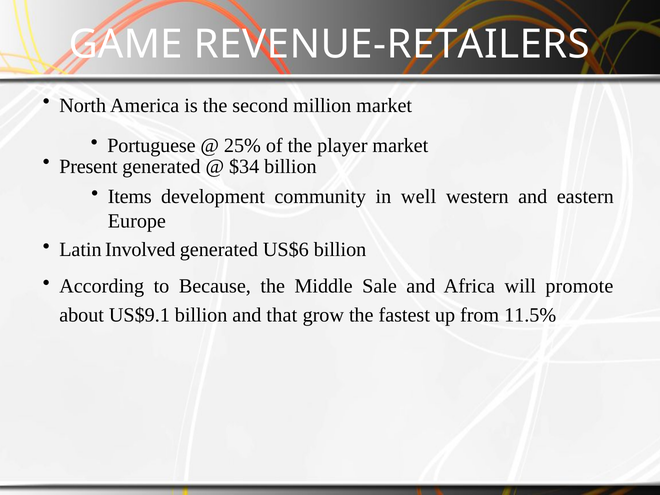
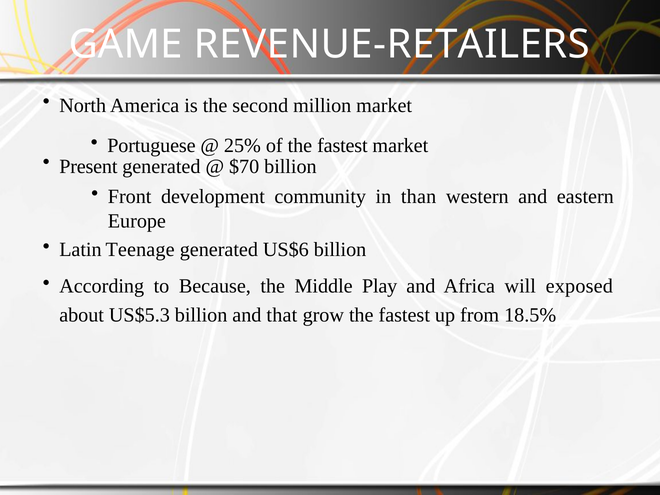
of the player: player -> fastest
$34: $34 -> $70
Items: Items -> Front
well: well -> than
Involved: Involved -> Teenage
Sale: Sale -> Play
promote: promote -> exposed
US$9.1: US$9.1 -> US$5.3
11.5%: 11.5% -> 18.5%
